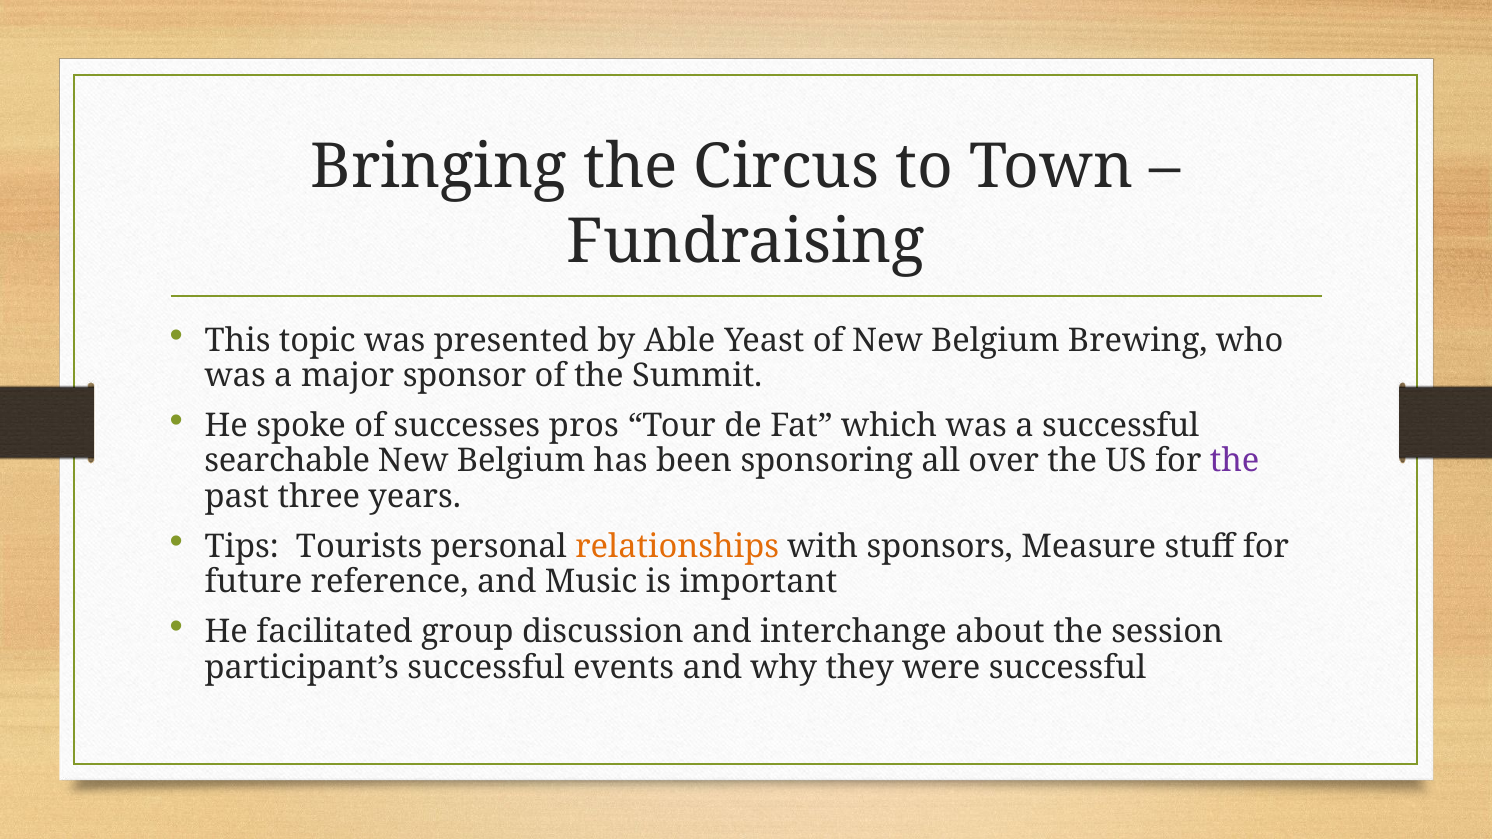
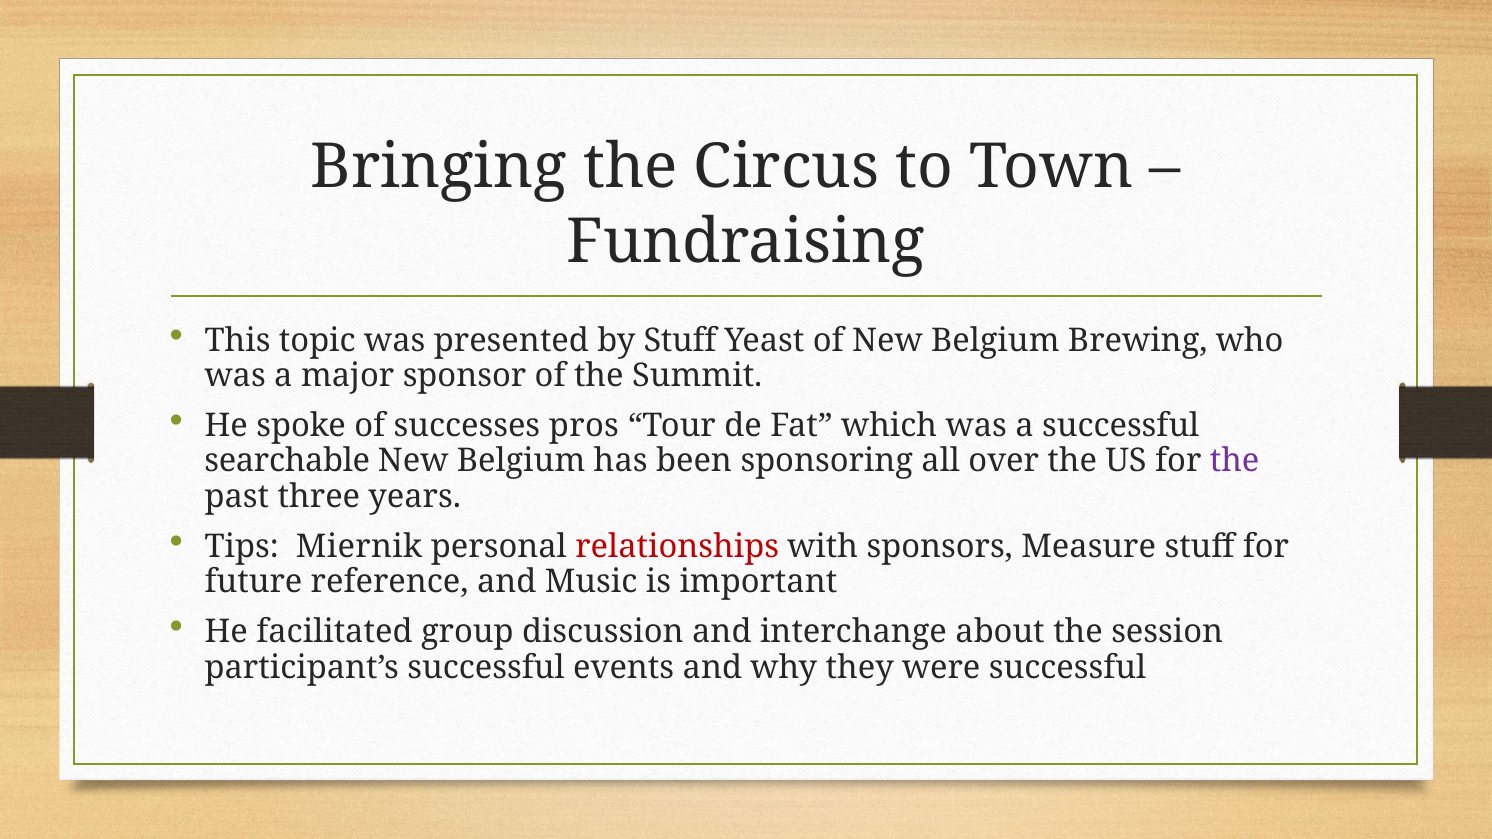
by Able: Able -> Stuff
Tourists: Tourists -> Miernik
relationships colour: orange -> red
